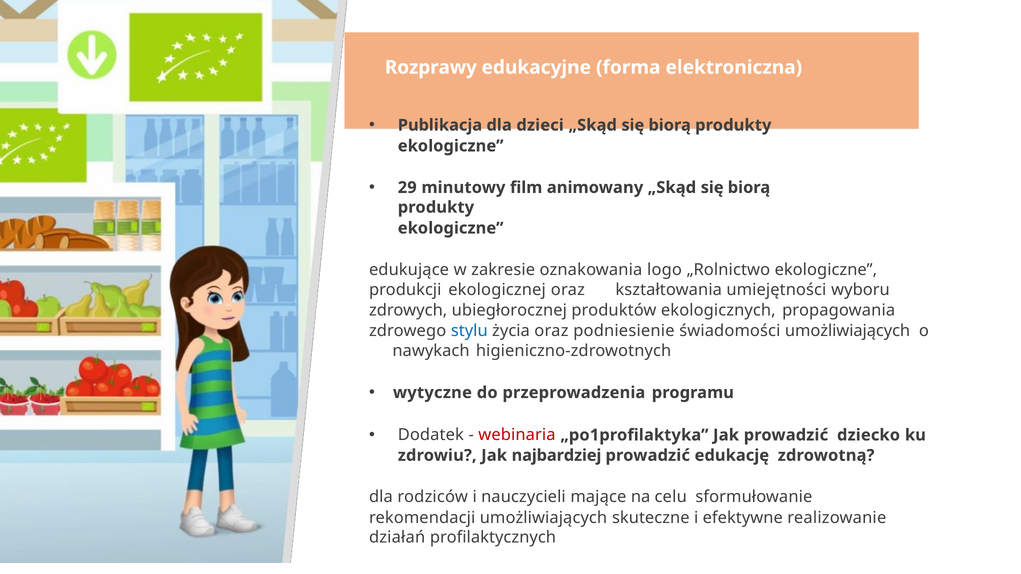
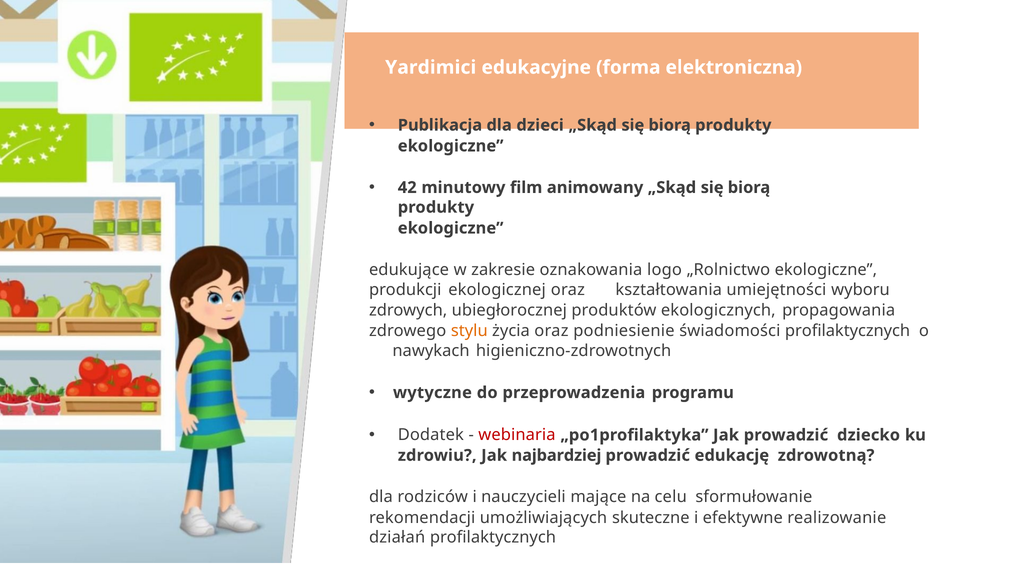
Rozprawy: Rozprawy -> Yardimici
29: 29 -> 42
stylu colour: blue -> orange
świadomości umożliwiających: umożliwiających -> profilaktycznych
